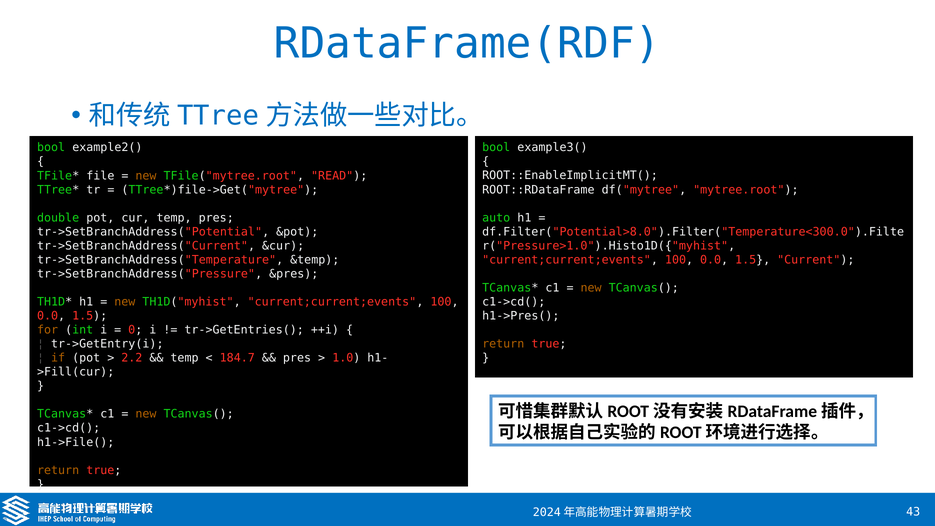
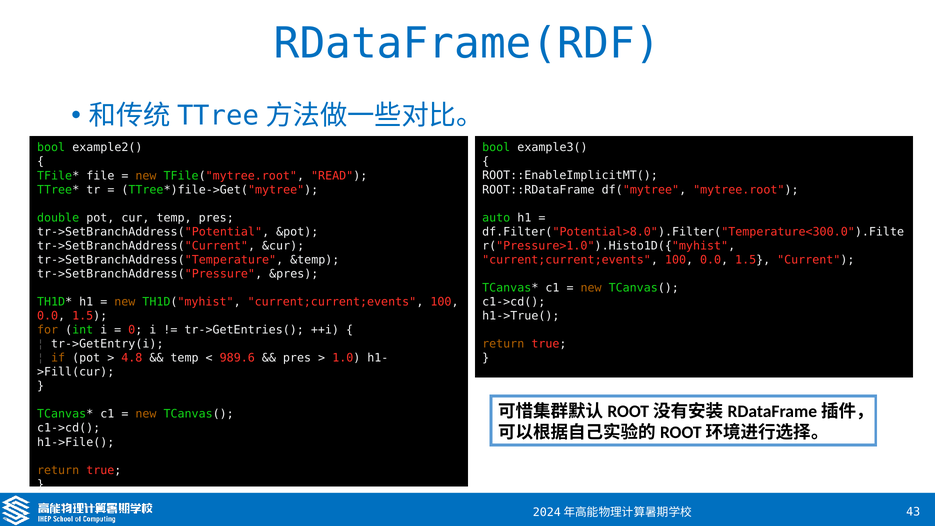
h1->Pres(: h1->Pres( -> h1->True(
2.2: 2.2 -> 4.8
184.7: 184.7 -> 989.6
